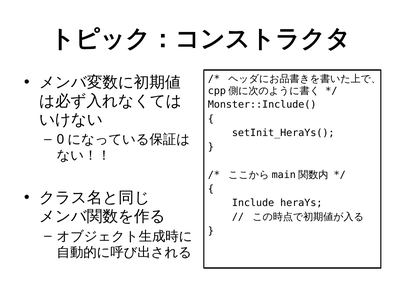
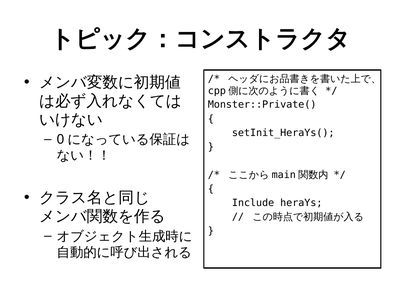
Monster::Include(: Monster::Include( -> Monster::Private(
